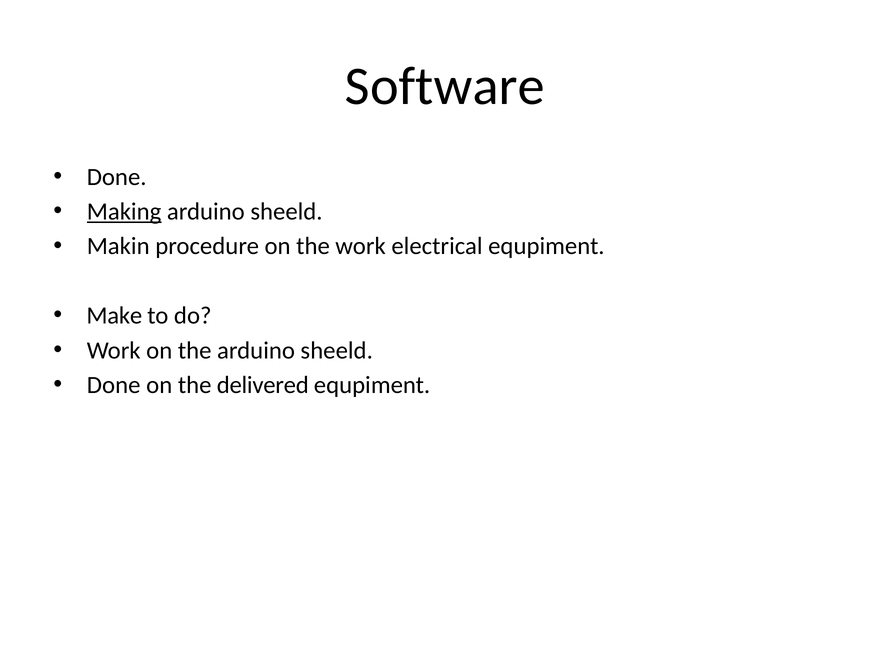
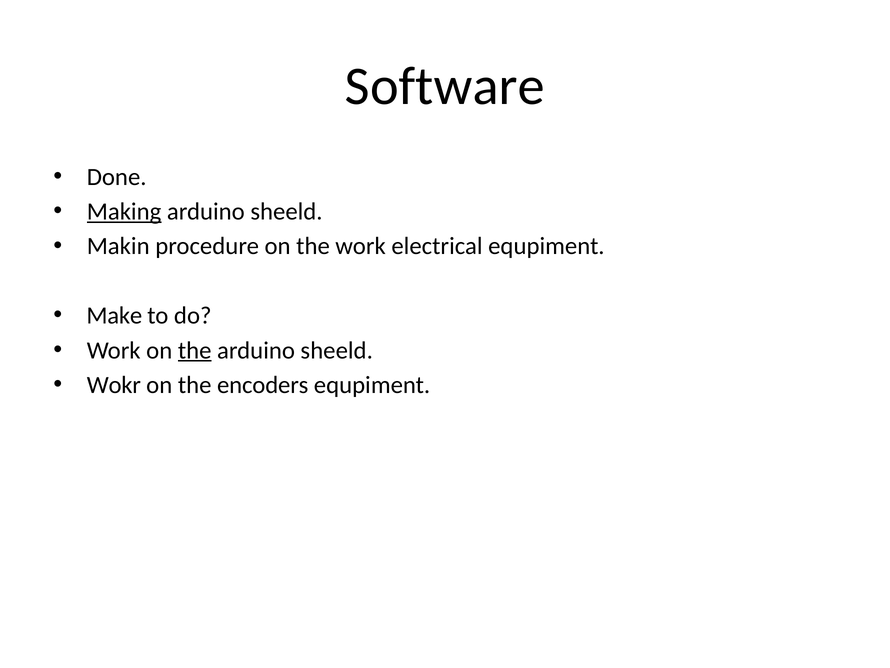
the at (195, 350) underline: none -> present
Done at (114, 385): Done -> Wokr
delivered: delivered -> encoders
